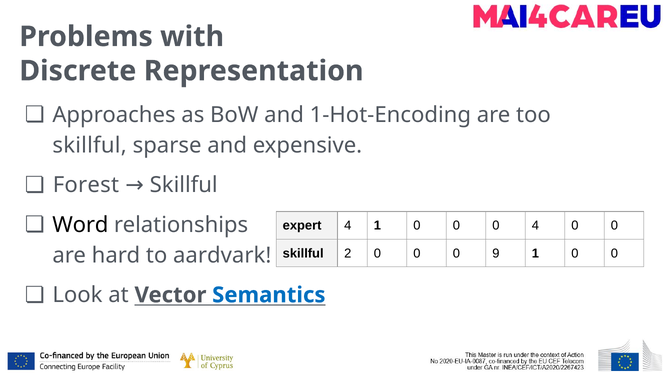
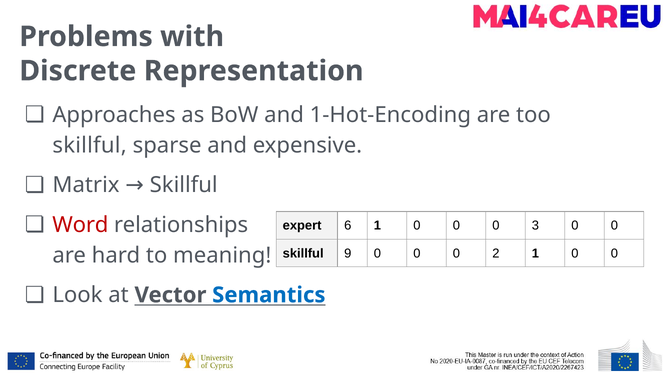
Forest: Forest -> Matrix
Word colour: black -> red
expert 4: 4 -> 6
0 4: 4 -> 3
2: 2 -> 9
9: 9 -> 2
aardvark: aardvark -> meaning
